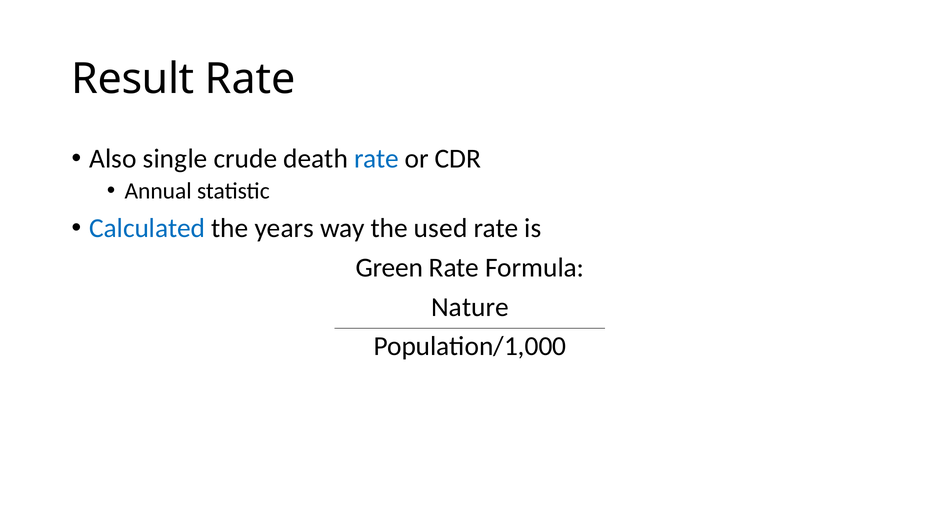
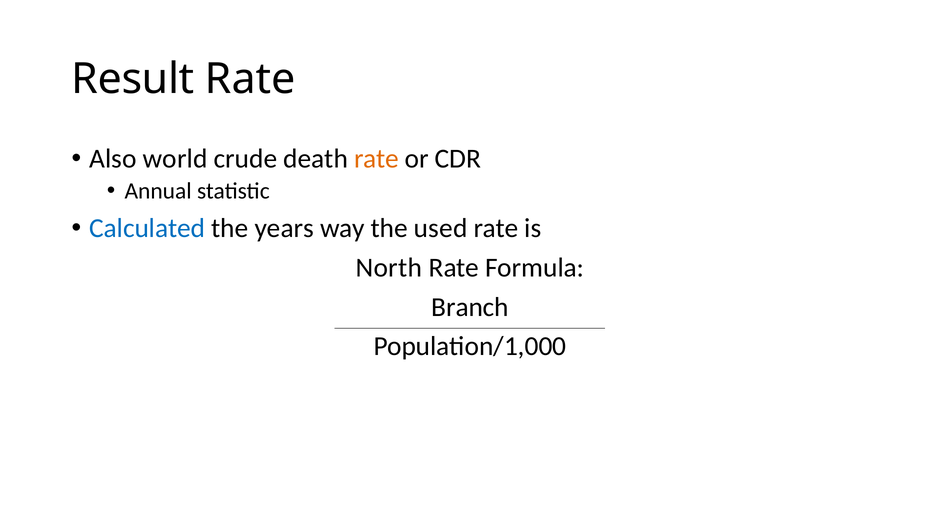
single: single -> world
rate at (376, 159) colour: blue -> orange
Green: Green -> North
Nature: Nature -> Branch
